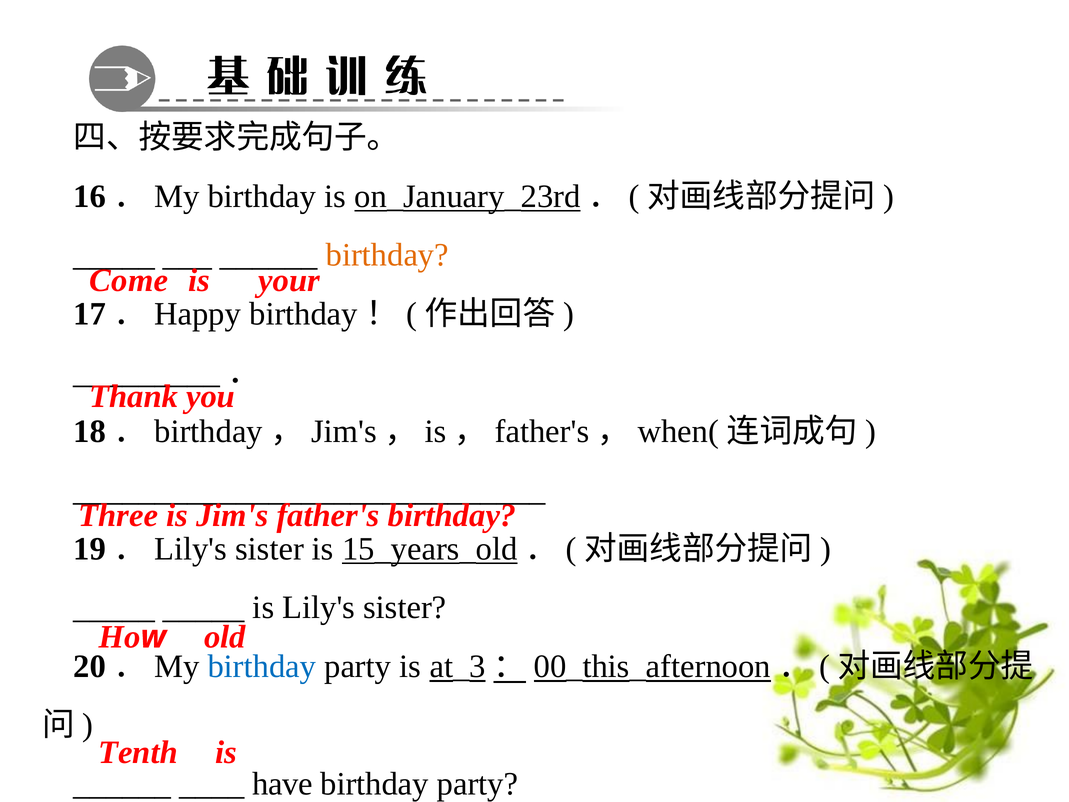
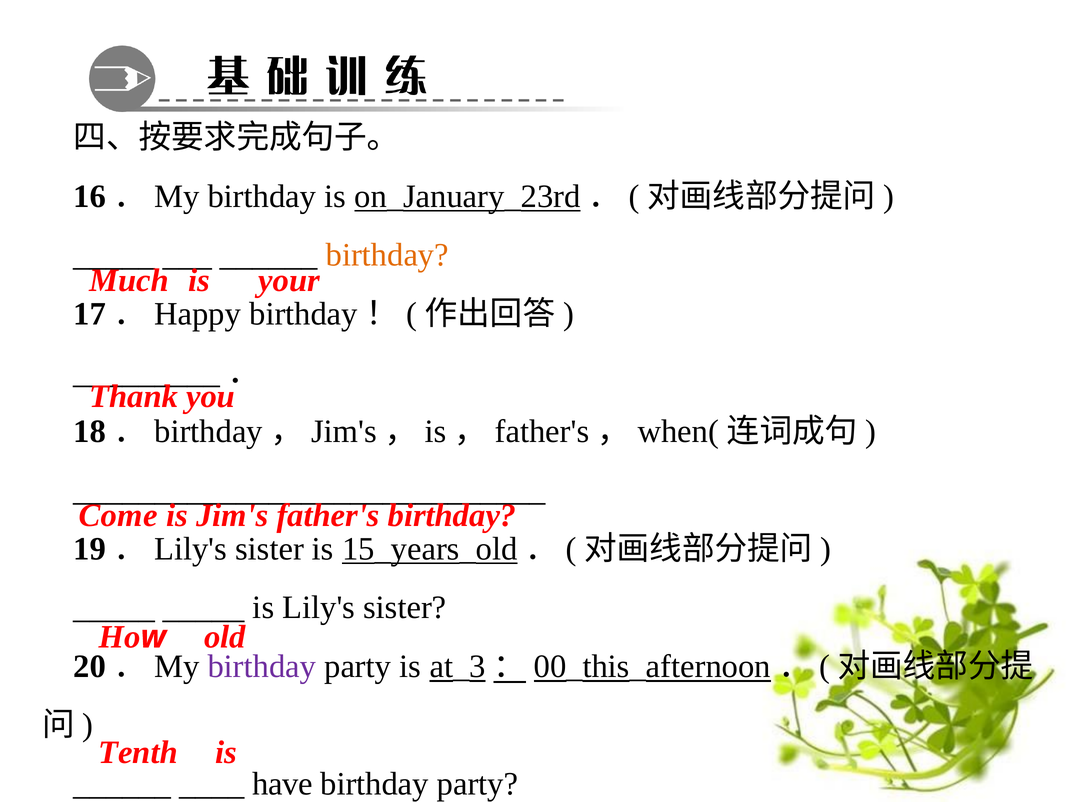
Come: Come -> Much
Three: Three -> Come
birthday at (262, 666) colour: blue -> purple
